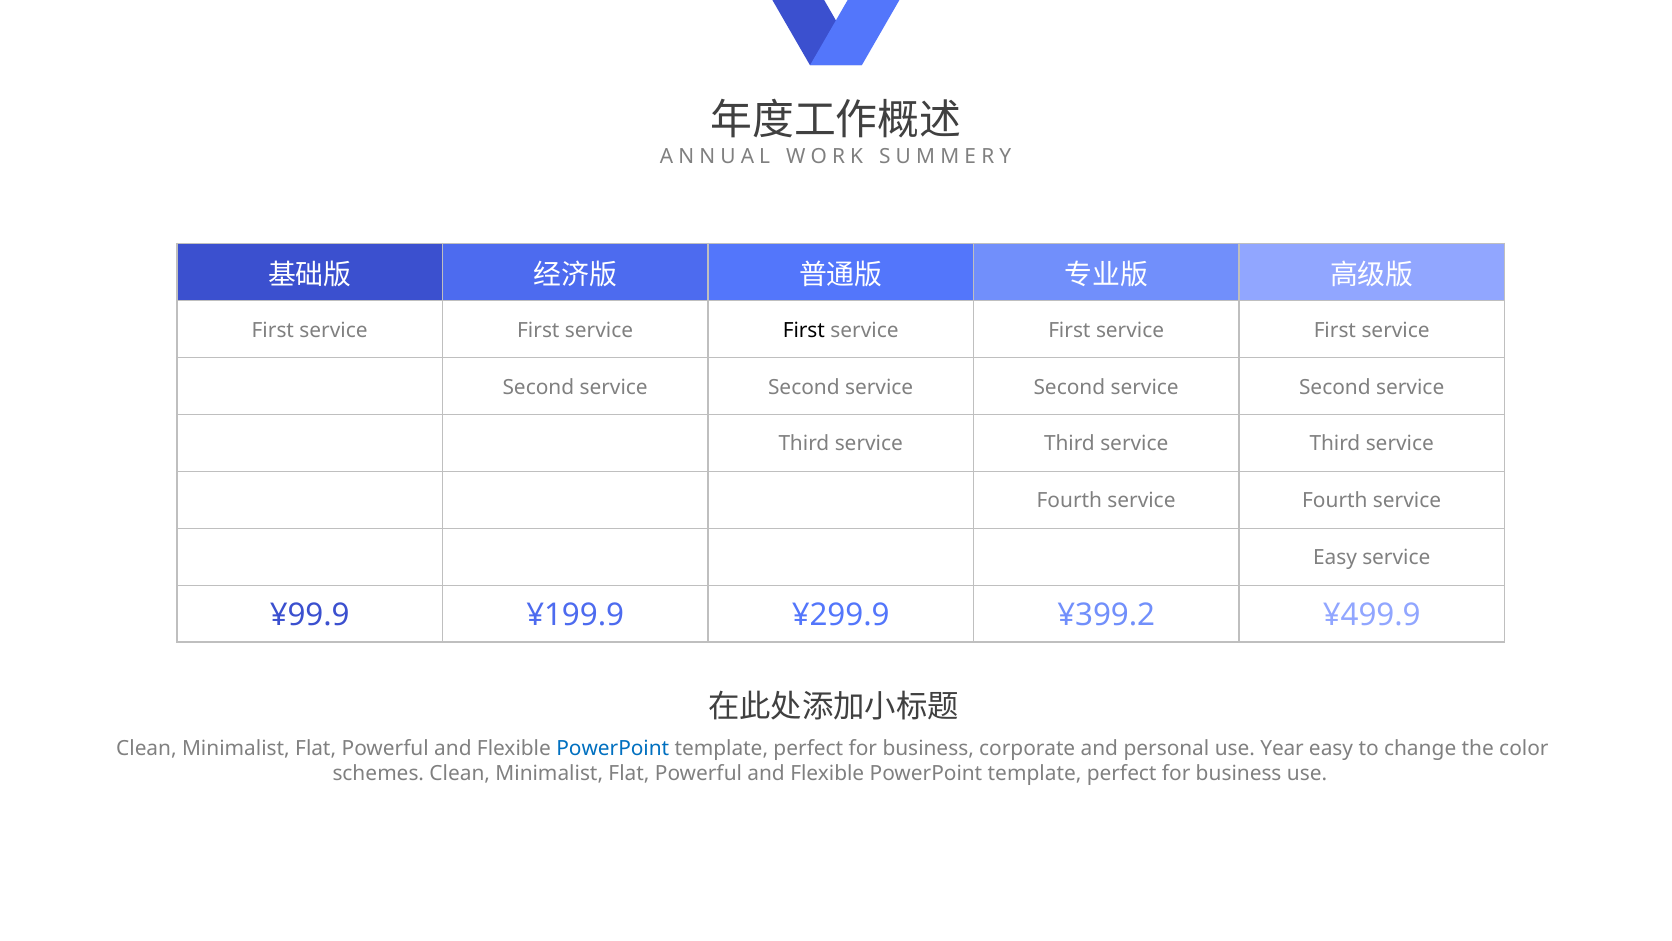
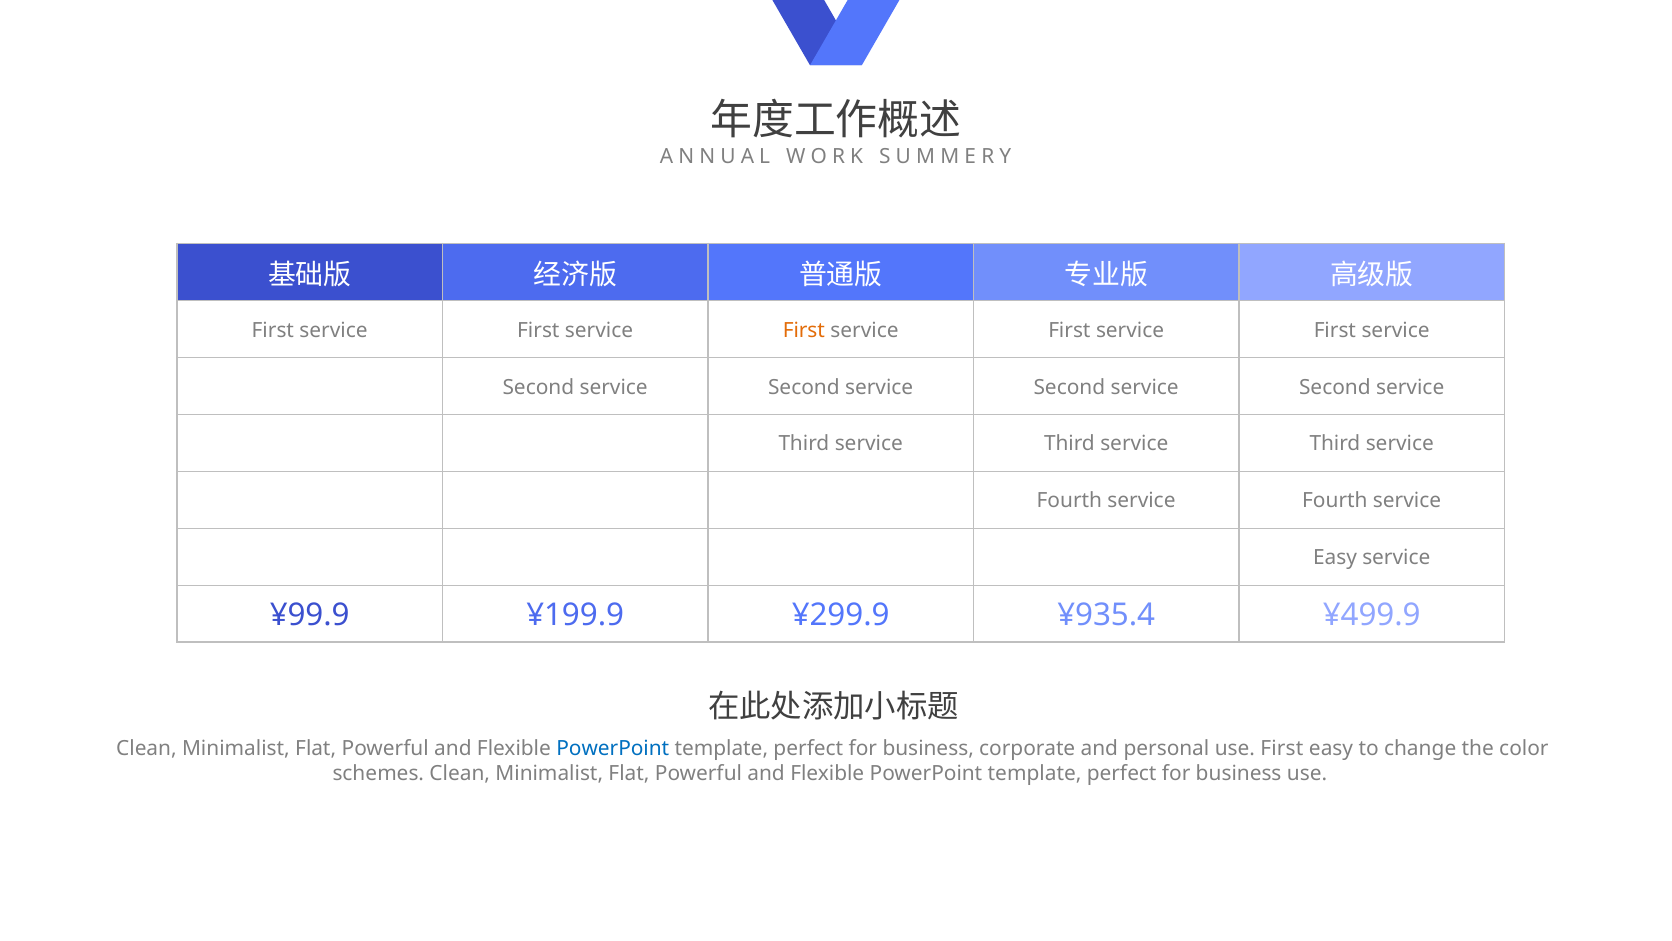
First at (804, 330) colour: black -> orange
¥399.2: ¥399.2 -> ¥935.4
use Year: Year -> First
